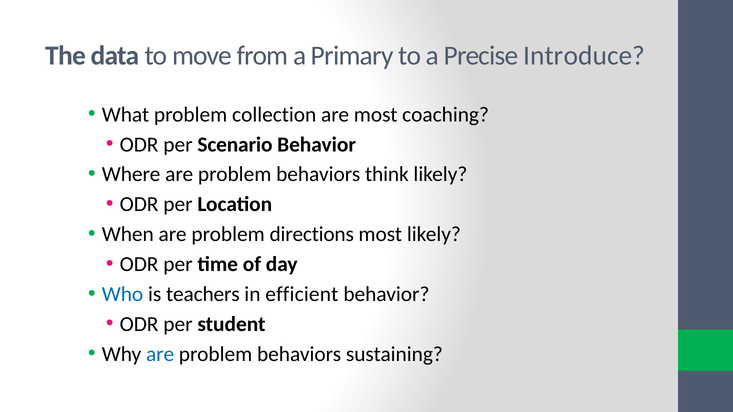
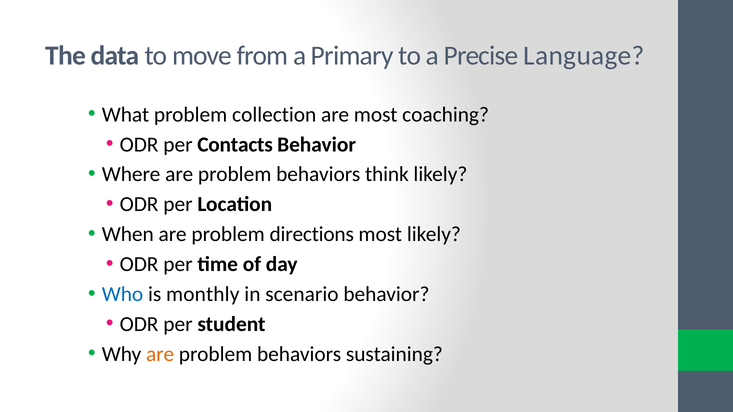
Introduce: Introduce -> Language
Scenario: Scenario -> Contacts
teachers: teachers -> monthly
efficient: efficient -> scenario
are at (160, 354) colour: blue -> orange
